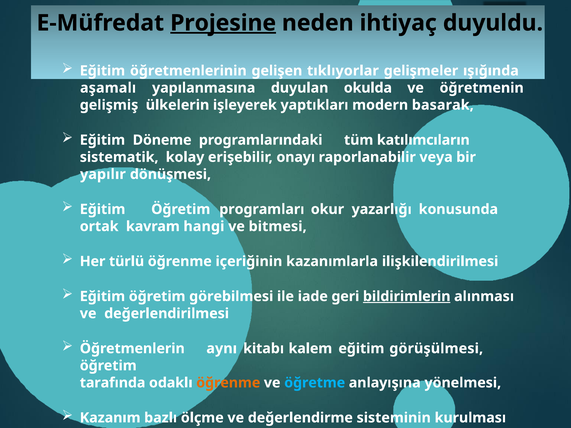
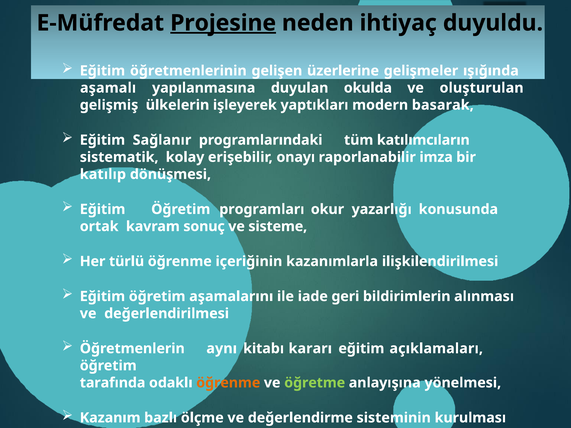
tıklıyorlar: tıklıyorlar -> üzerlerine
öğretmenin: öğretmenin -> oluşturulan
Döneme: Döneme -> Sağlanır
veya: veya -> imza
yapılır: yapılır -> katılıp
hangi: hangi -> sonuç
bitmesi: bitmesi -> sisteme
görebilmesi: görebilmesi -> aşamalarını
bildirimlerin underline: present -> none
kalem: kalem -> kararı
görüşülmesi: görüşülmesi -> açıklamaları
öğretme colour: light blue -> light green
